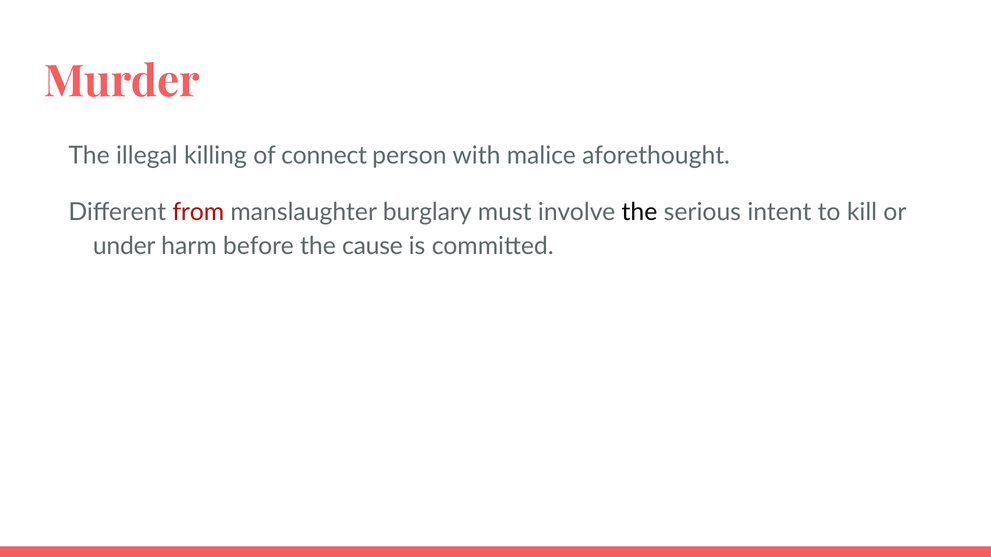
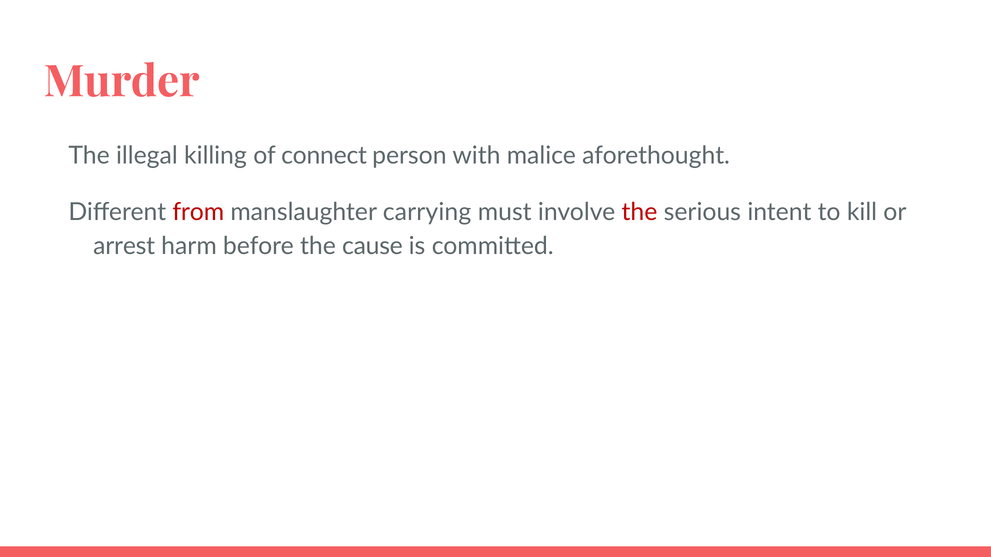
burglary: burglary -> carrying
the at (639, 212) colour: black -> red
under: under -> arrest
